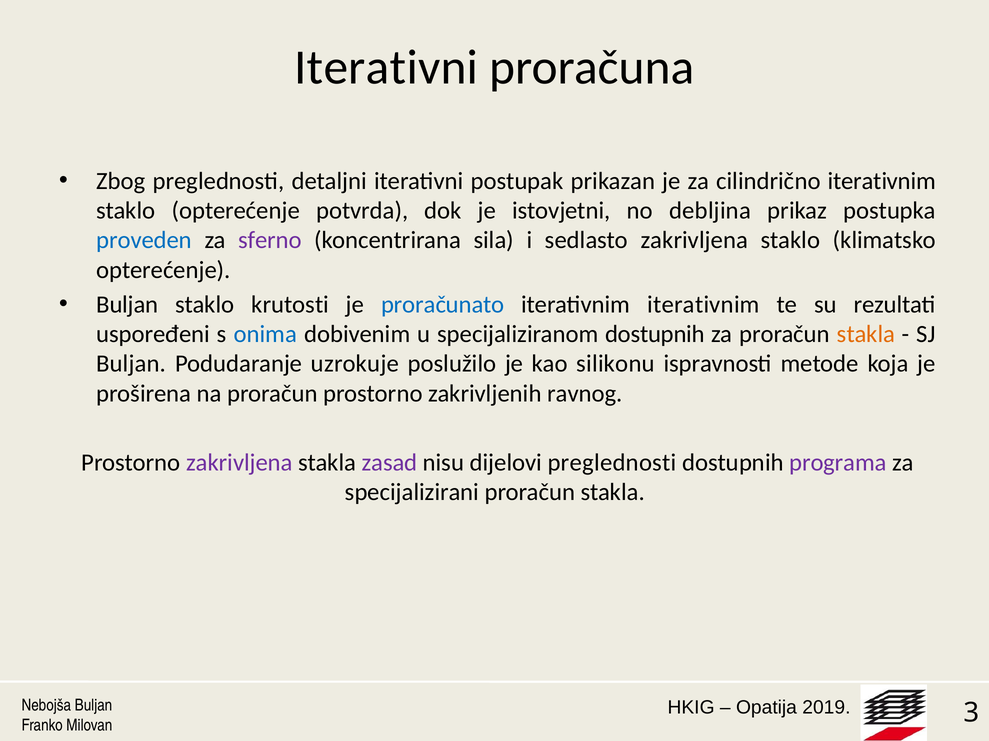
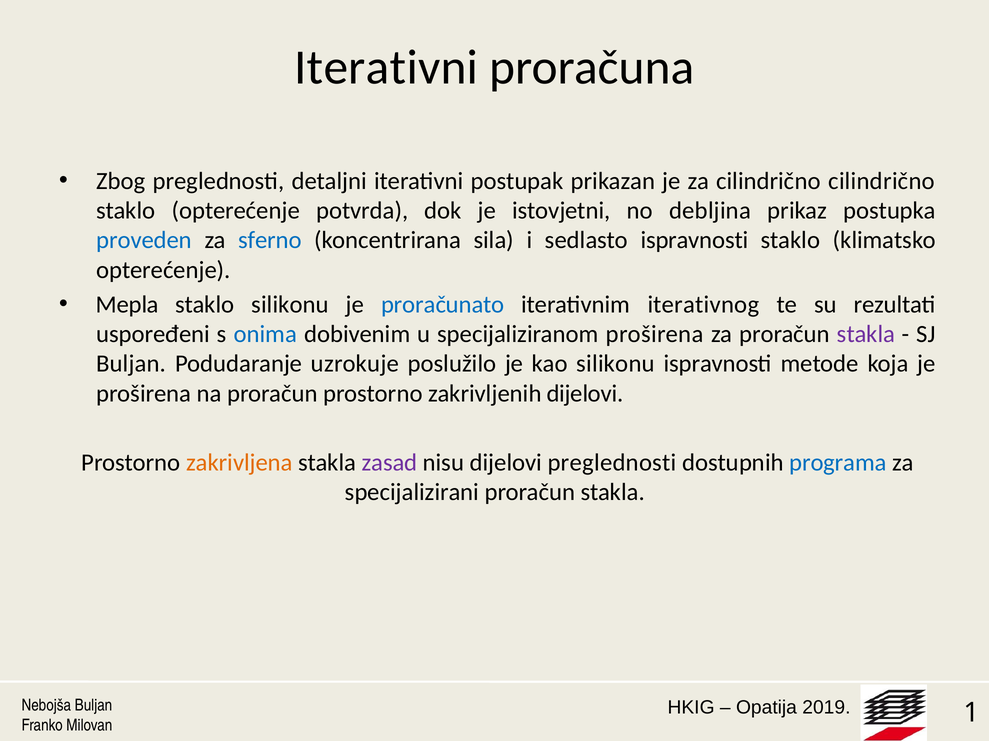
cilindrično iterativnim: iterativnim -> cilindrično
sferno colour: purple -> blue
sedlasto zakrivljena: zakrivljena -> ispravnosti
Buljan at (127, 305): Buljan -> Mepla
staklo krutosti: krutosti -> silikonu
iterativnim iterativnim: iterativnim -> iterativnog
specijaliziranom dostupnih: dostupnih -> proširena
stakla at (866, 334) colour: orange -> purple
zakrivljenih ravnog: ravnog -> dijelovi
zakrivljena at (239, 463) colour: purple -> orange
programa colour: purple -> blue
3: 3 -> 1
